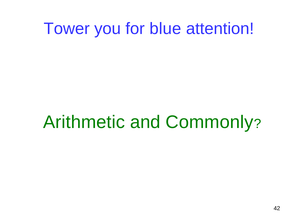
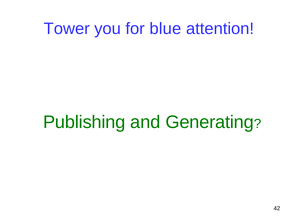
Arithmetic: Arithmetic -> Publishing
Commonly: Commonly -> Generating
